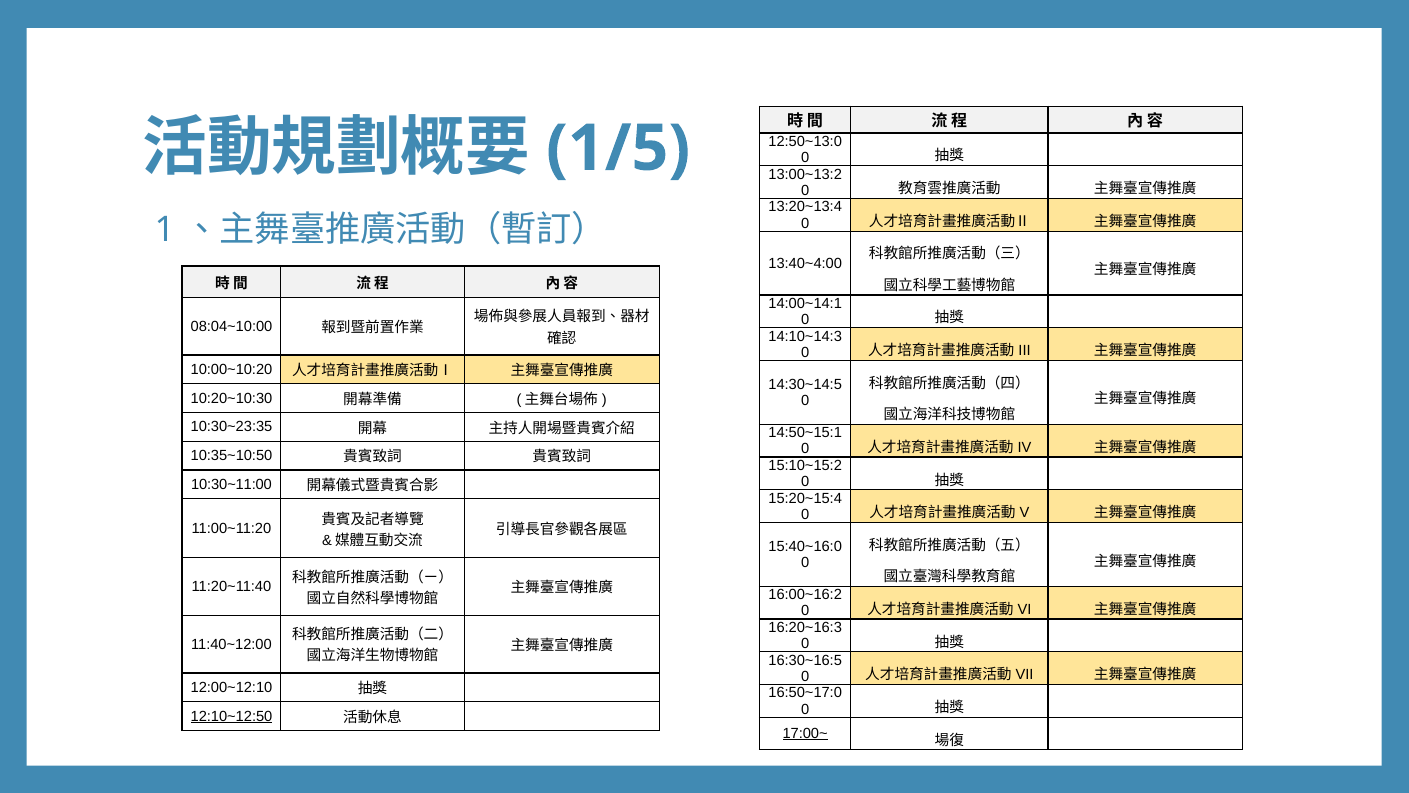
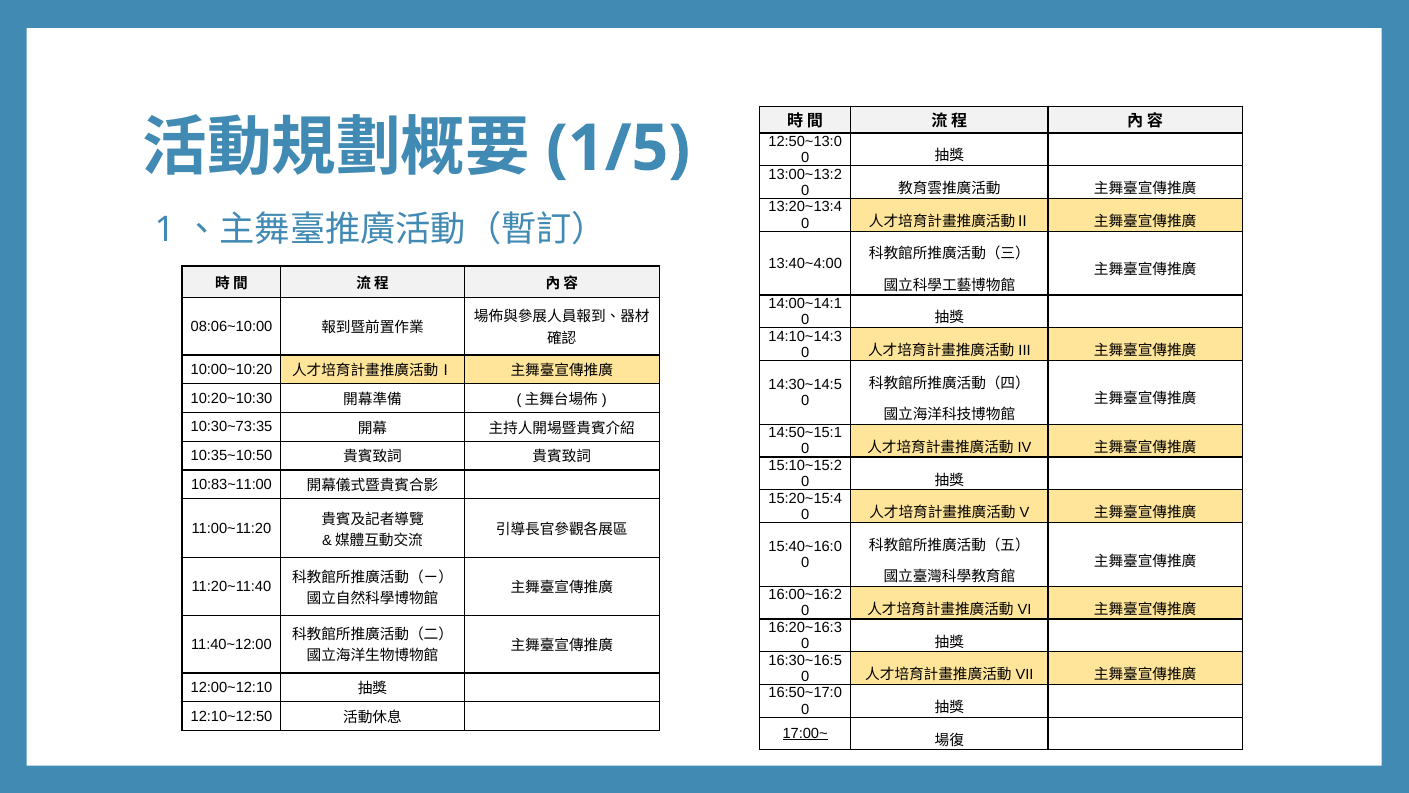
08:04~10:00: 08:04~10:00 -> 08:06~10:00
10:30~23:35: 10:30~23:35 -> 10:30~73:35
10:30~11:00: 10:30~11:00 -> 10:83~11:00
12:10~12:50 underline: present -> none
